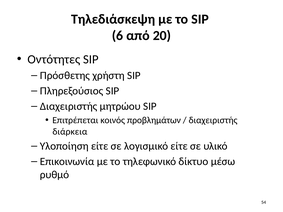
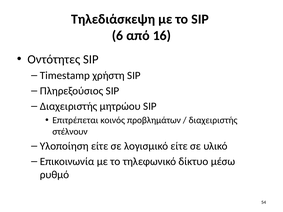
20: 20 -> 16
Πρόσθετης: Πρόσθετης -> Timestamp
διάρκεια: διάρκεια -> στέλνουν
